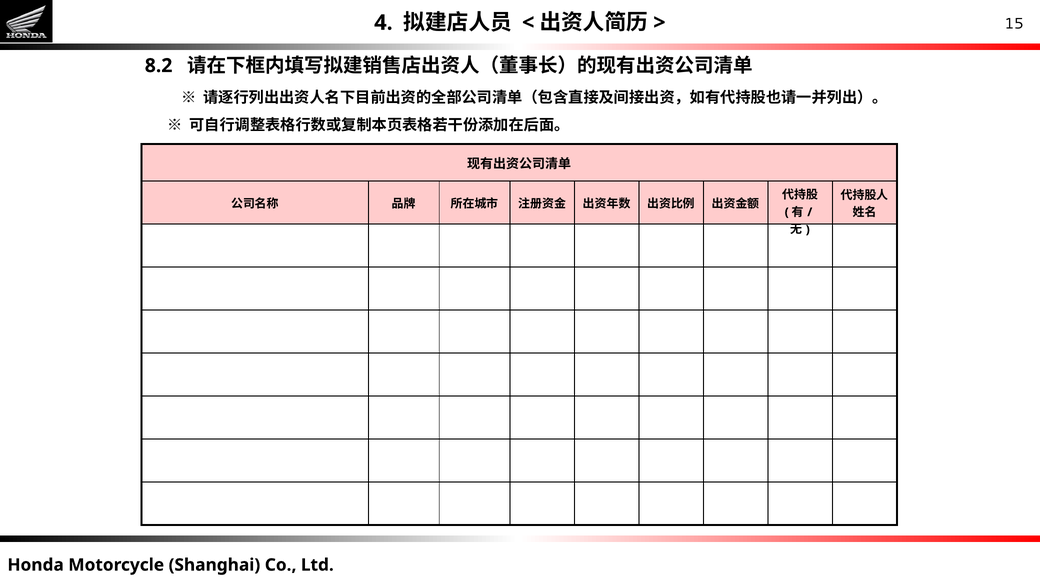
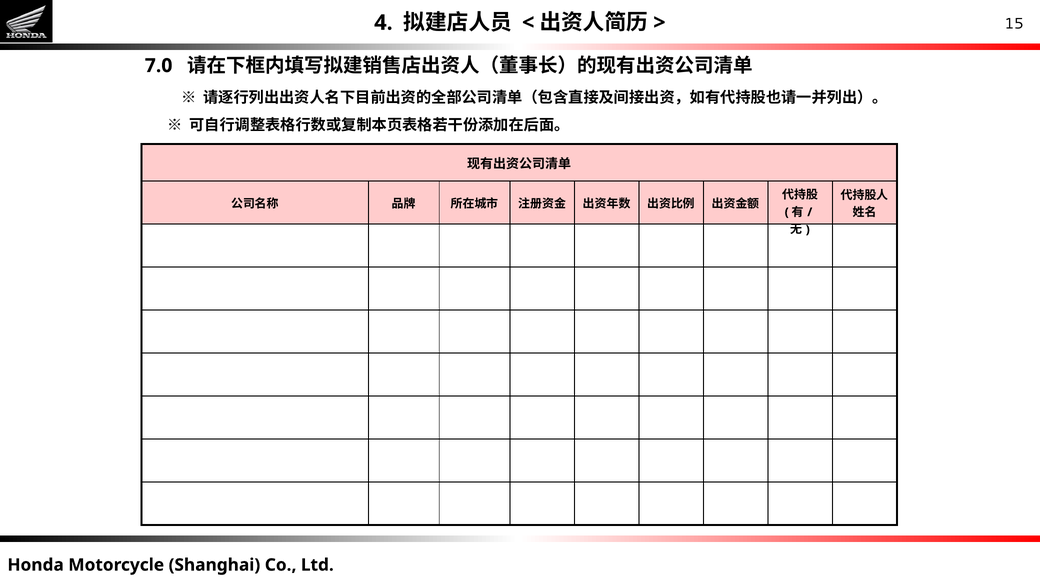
8.2: 8.2 -> 7.0
